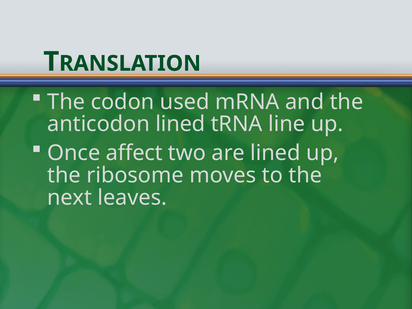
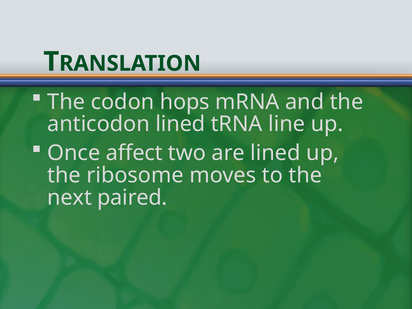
used: used -> hops
leaves: leaves -> paired
